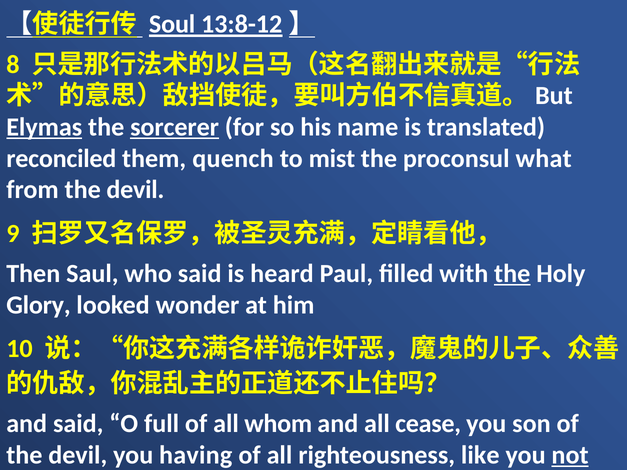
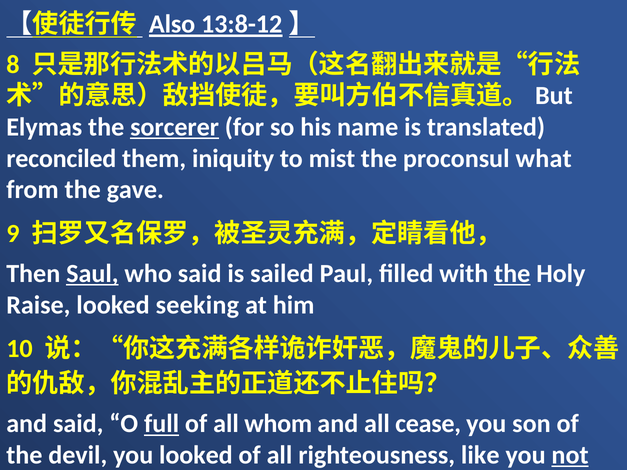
Soul: Soul -> Also
Elymas underline: present -> none
quench: quench -> iniquity
from the devil: devil -> gave
Saul underline: none -> present
heard: heard -> sailed
Glory: Glory -> Raise
wonder: wonder -> seeking
full underline: none -> present
you having: having -> looked
